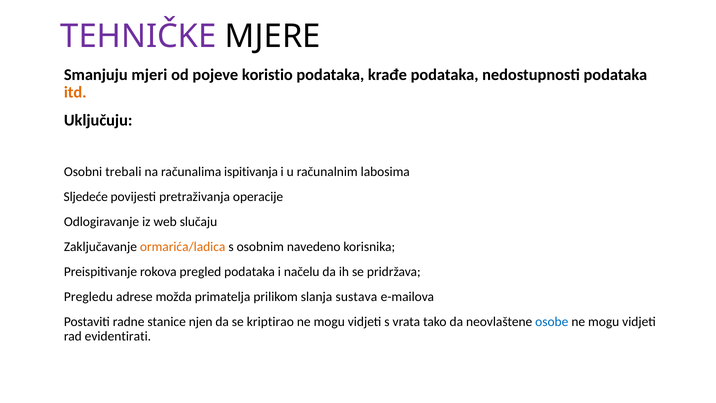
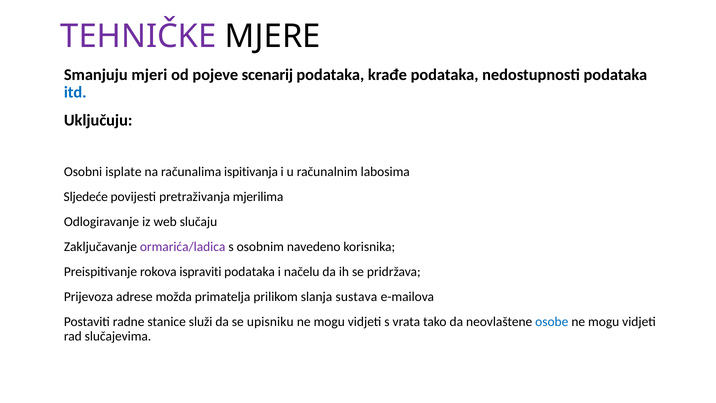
koristio: koristio -> scenarij
itd colour: orange -> blue
trebali: trebali -> isplate
operacije: operacije -> mjerilima
ormarića/ladica colour: orange -> purple
pregled: pregled -> ispraviti
Pregledu: Pregledu -> Prijevoza
njen: njen -> služi
kriptirao: kriptirao -> upisniku
evidentirati: evidentirati -> slučajevima
